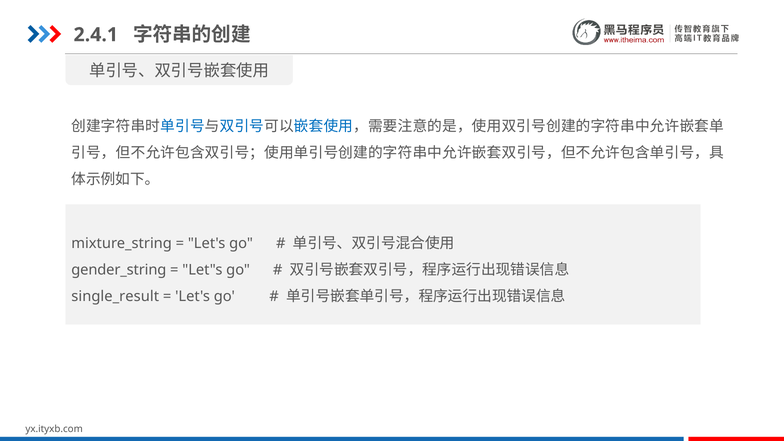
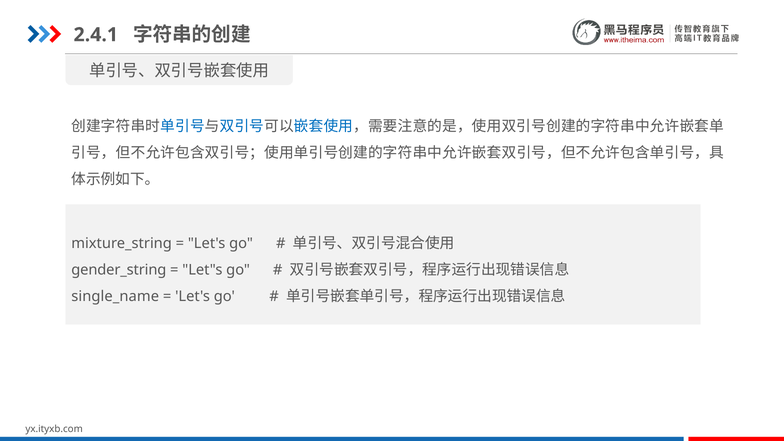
single_result: single_result -> single_name
